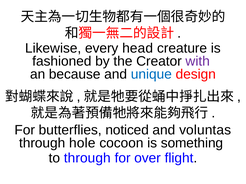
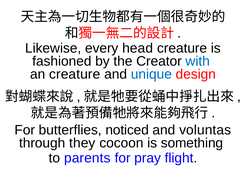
with colour: purple -> blue
an because: because -> creature
hole: hole -> they
to through: through -> parents
over: over -> pray
